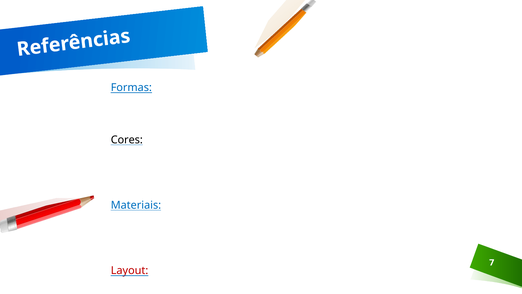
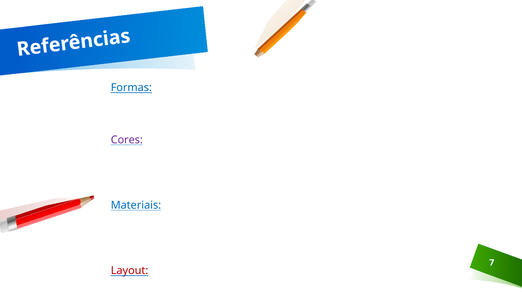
Cores colour: black -> purple
